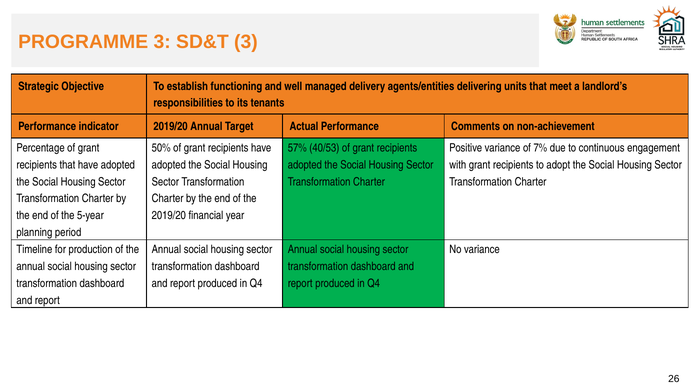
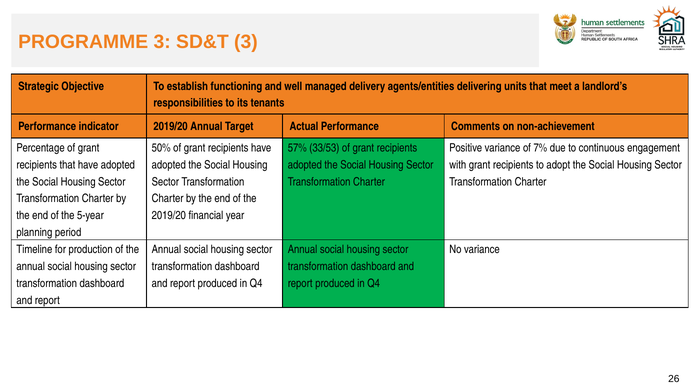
40/53: 40/53 -> 33/53
